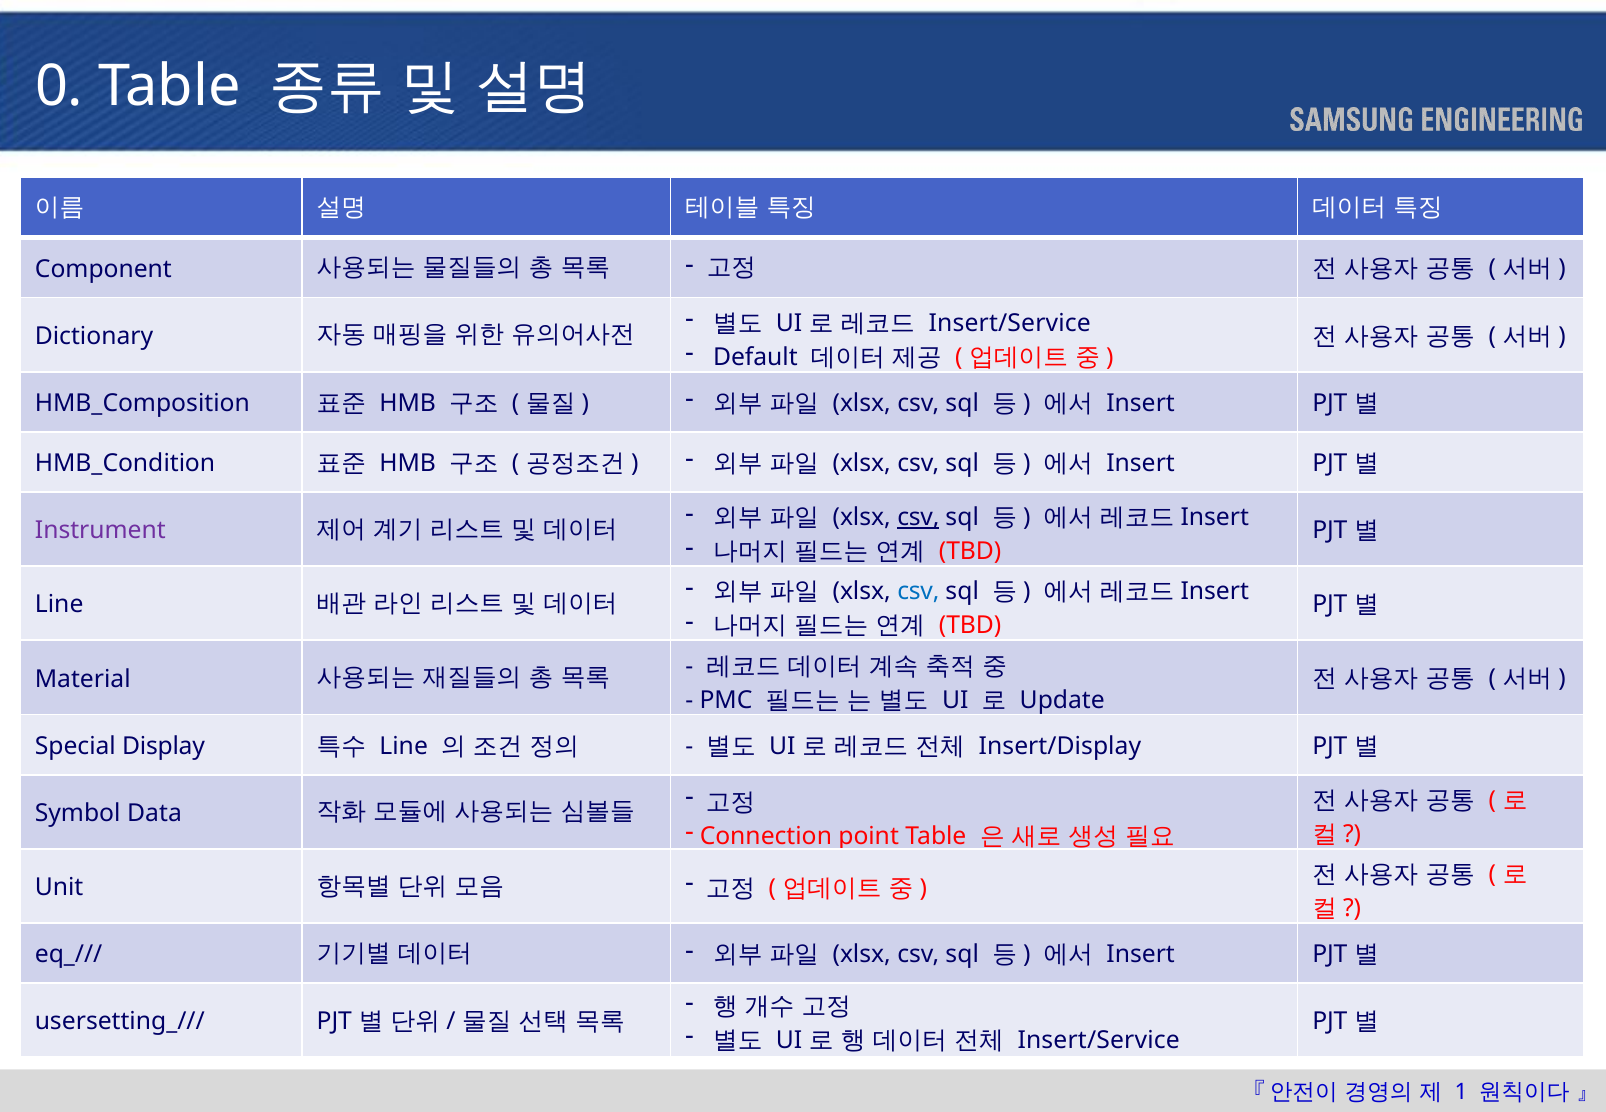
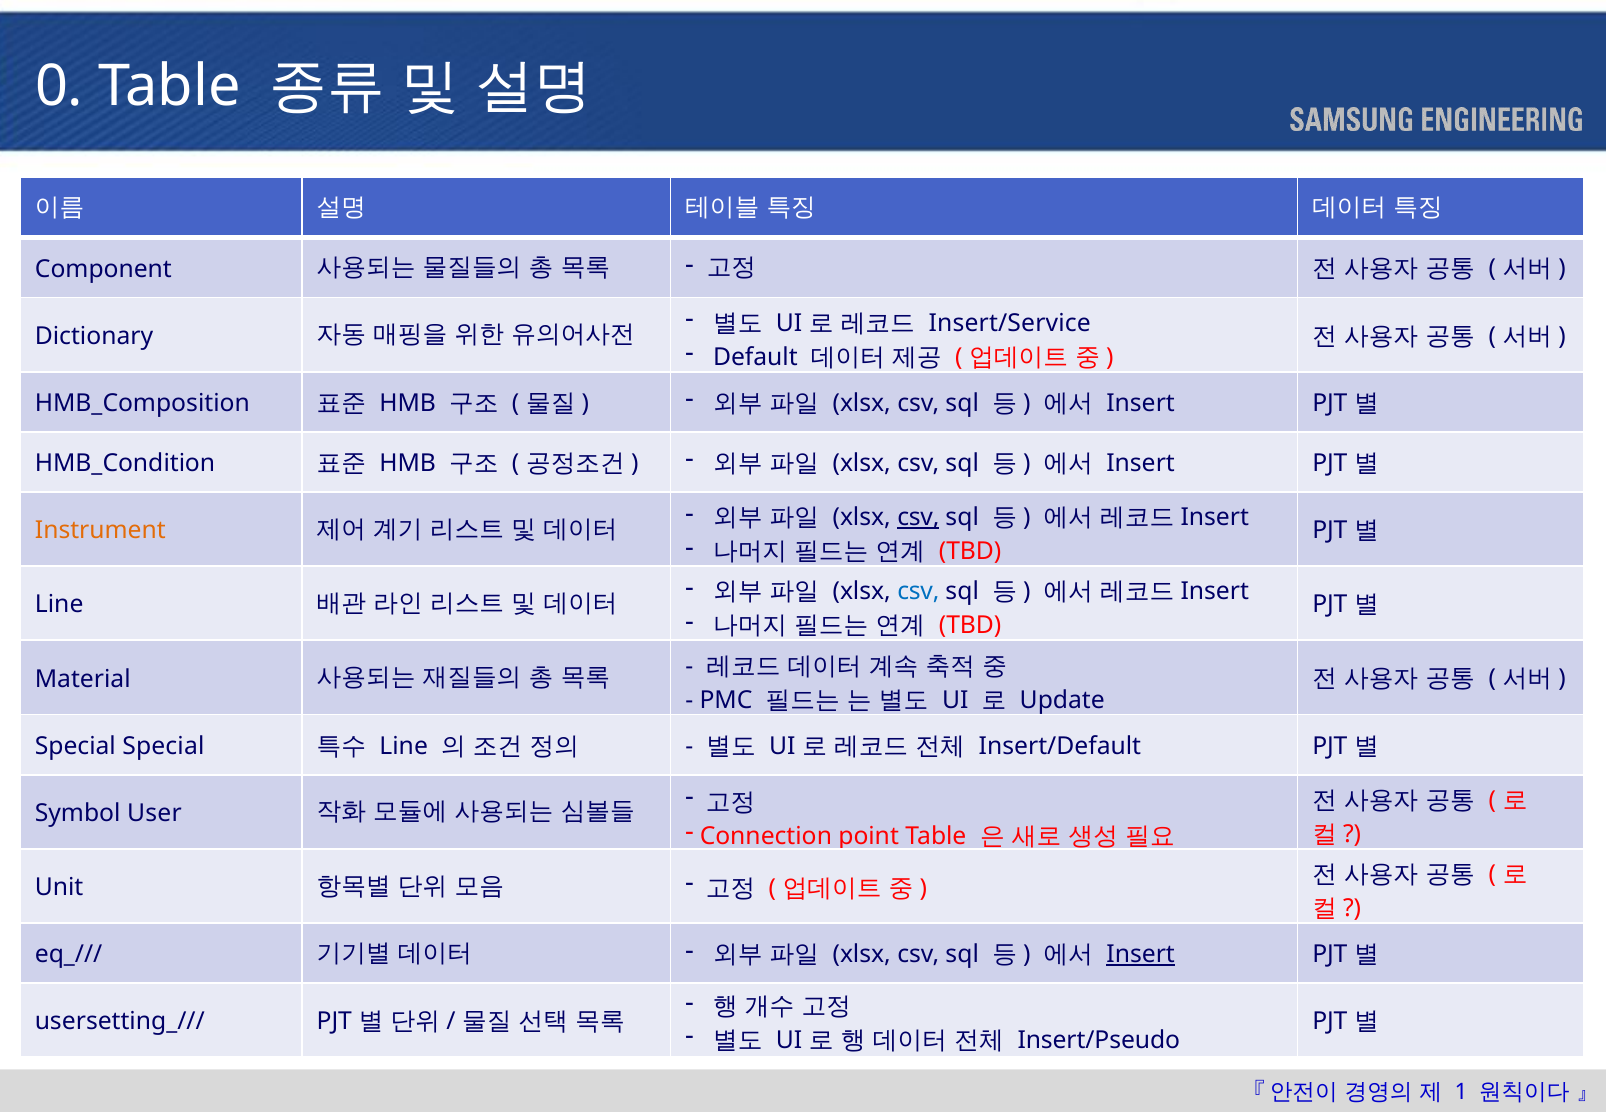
Instrument colour: purple -> orange
Special Display: Display -> Special
Insert/Display: Insert/Display -> Insert/Default
Data: Data -> User
Insert at (1141, 954) underline: none -> present
Insert/Service at (1099, 1040): Insert/Service -> Insert/Pseudo
